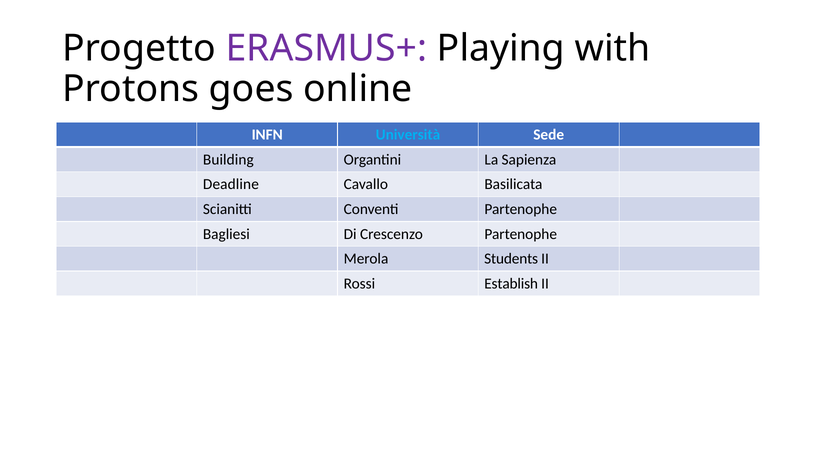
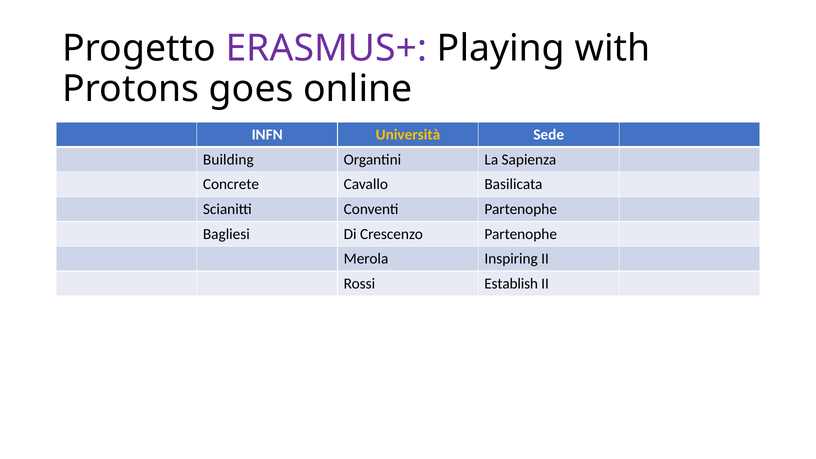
Università colour: light blue -> yellow
Deadline: Deadline -> Concrete
Students: Students -> Inspiring
